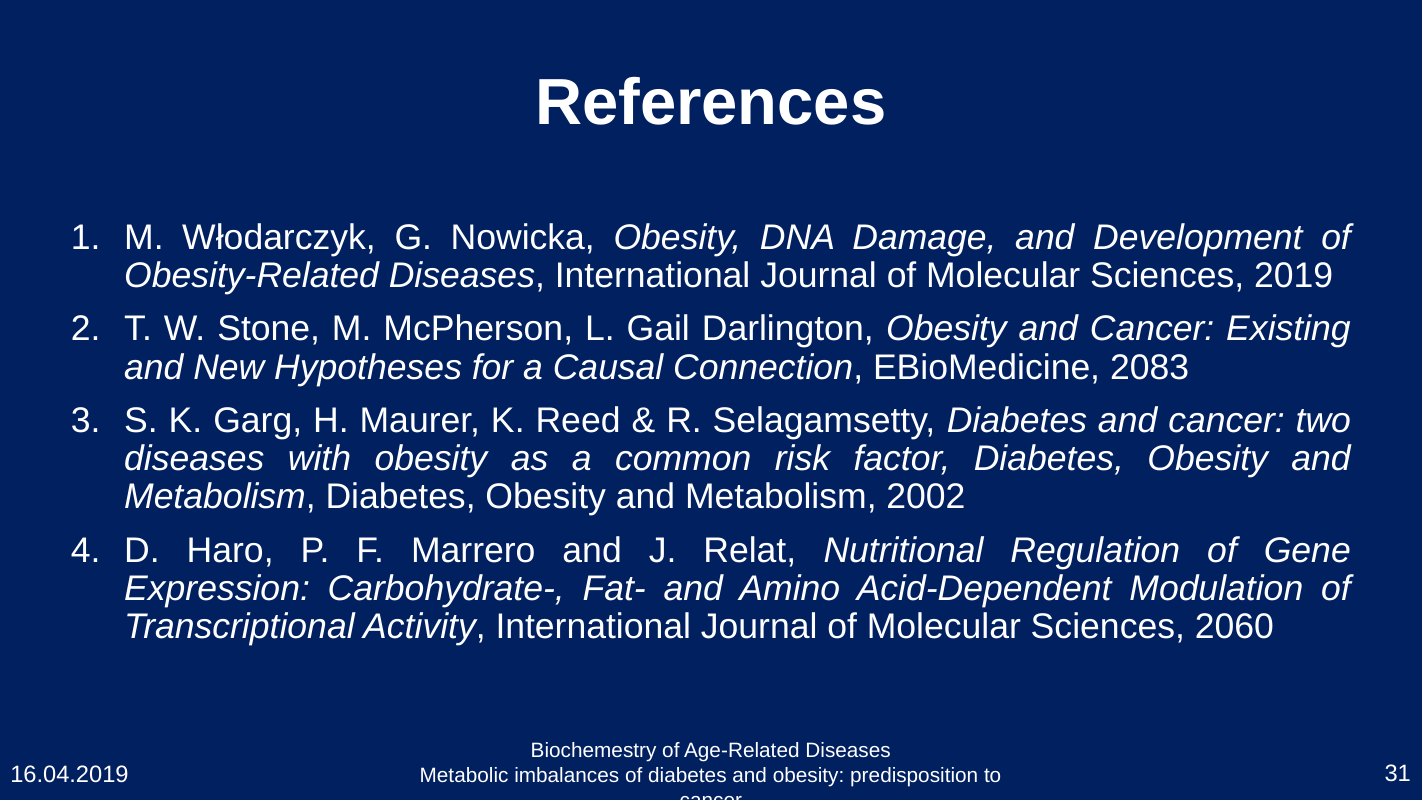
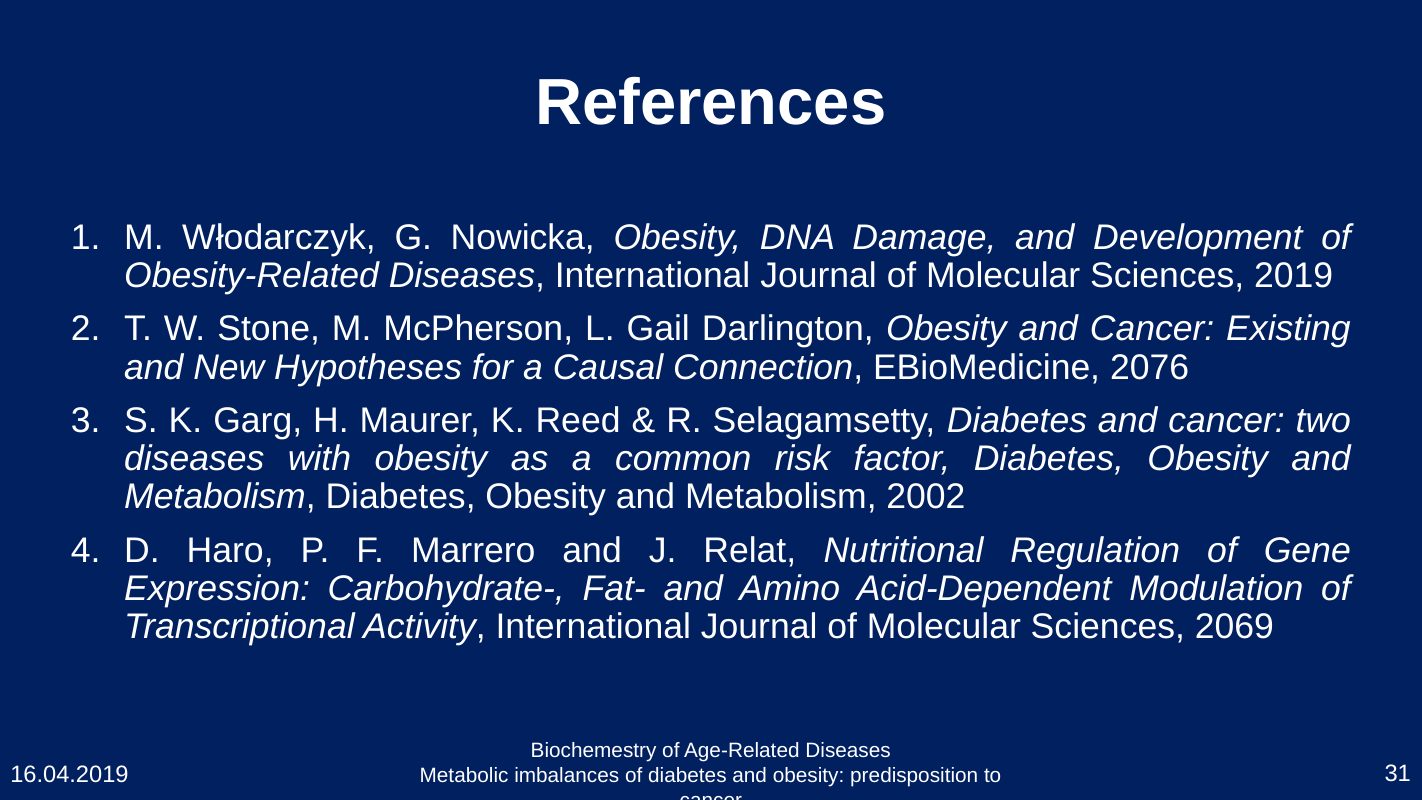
2083: 2083 -> 2076
2060: 2060 -> 2069
